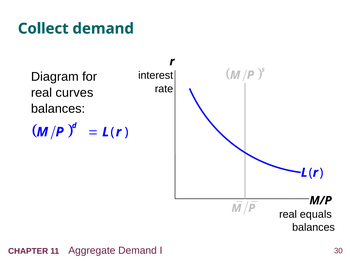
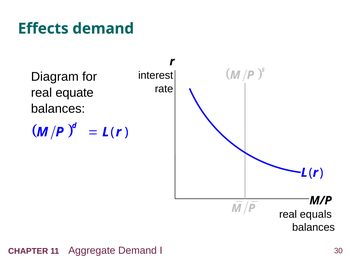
Collect: Collect -> Effects
curves: curves -> equate
